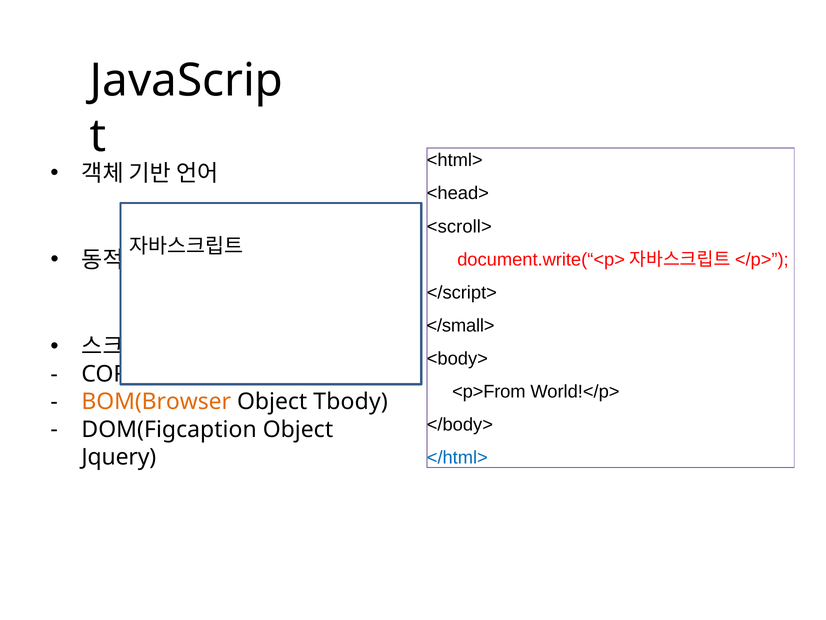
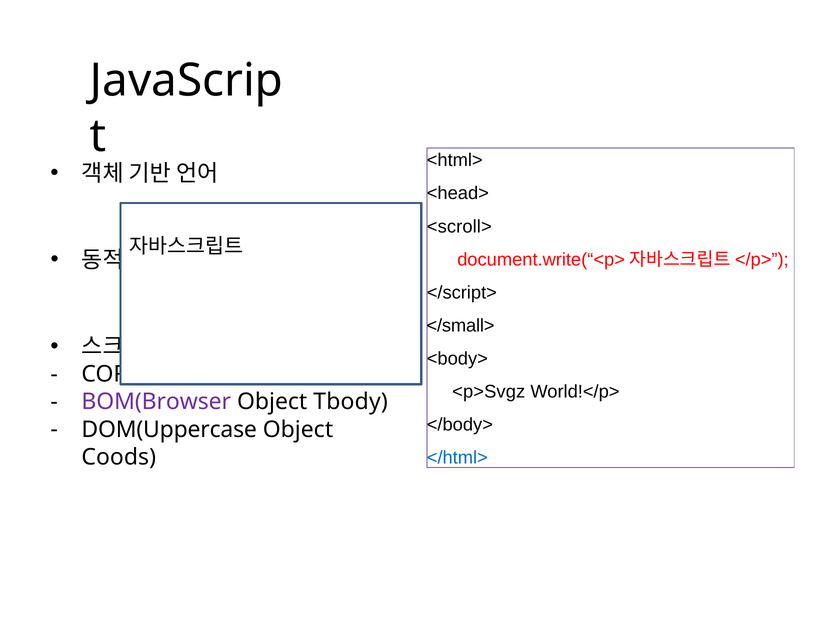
<p>From: <p>From -> <p>Svgz
BOM(Browser colour: orange -> purple
DOM(Figcaption: DOM(Figcaption -> DOM(Uppercase
Jquery: Jquery -> Coods
